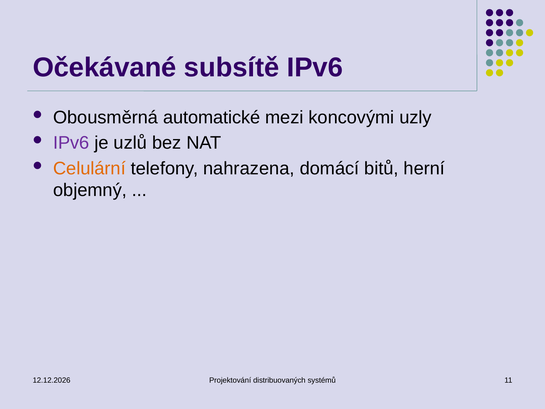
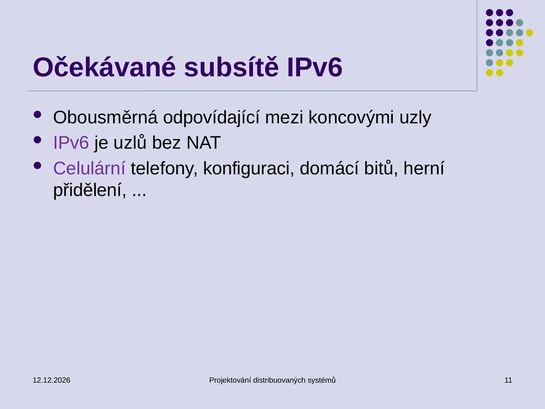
automatické: automatické -> odpovídající
Celulární colour: orange -> purple
nahrazena: nahrazena -> konfiguraci
objemný: objemný -> přidělení
